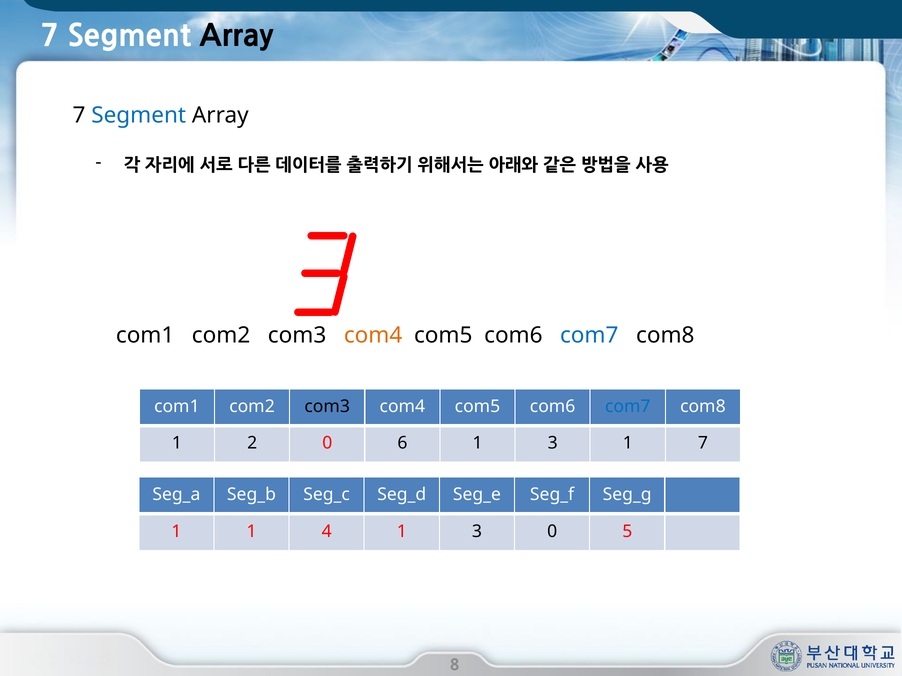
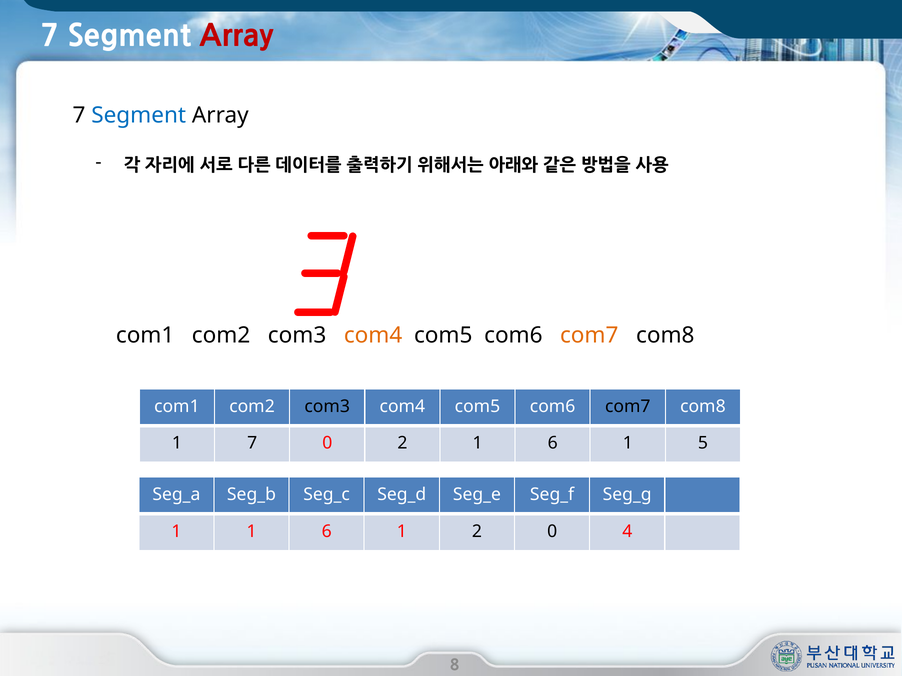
Array at (237, 36) colour: black -> red
com7 at (589, 335) colour: blue -> orange
com7 at (628, 407) colour: blue -> black
1 2: 2 -> 7
0 6: 6 -> 2
3 at (553, 444): 3 -> 6
1 7: 7 -> 5
1 1 4: 4 -> 6
3 at (477, 532): 3 -> 2
5: 5 -> 4
